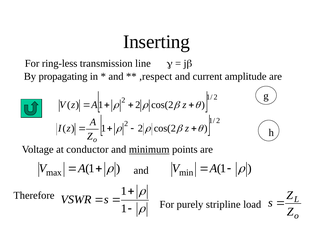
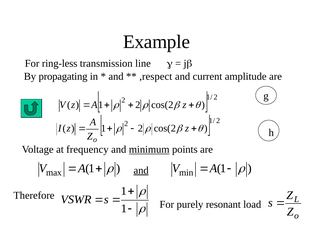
Inserting: Inserting -> Example
conductor: conductor -> frequency
and at (141, 170) underline: none -> present
stripline: stripline -> resonant
